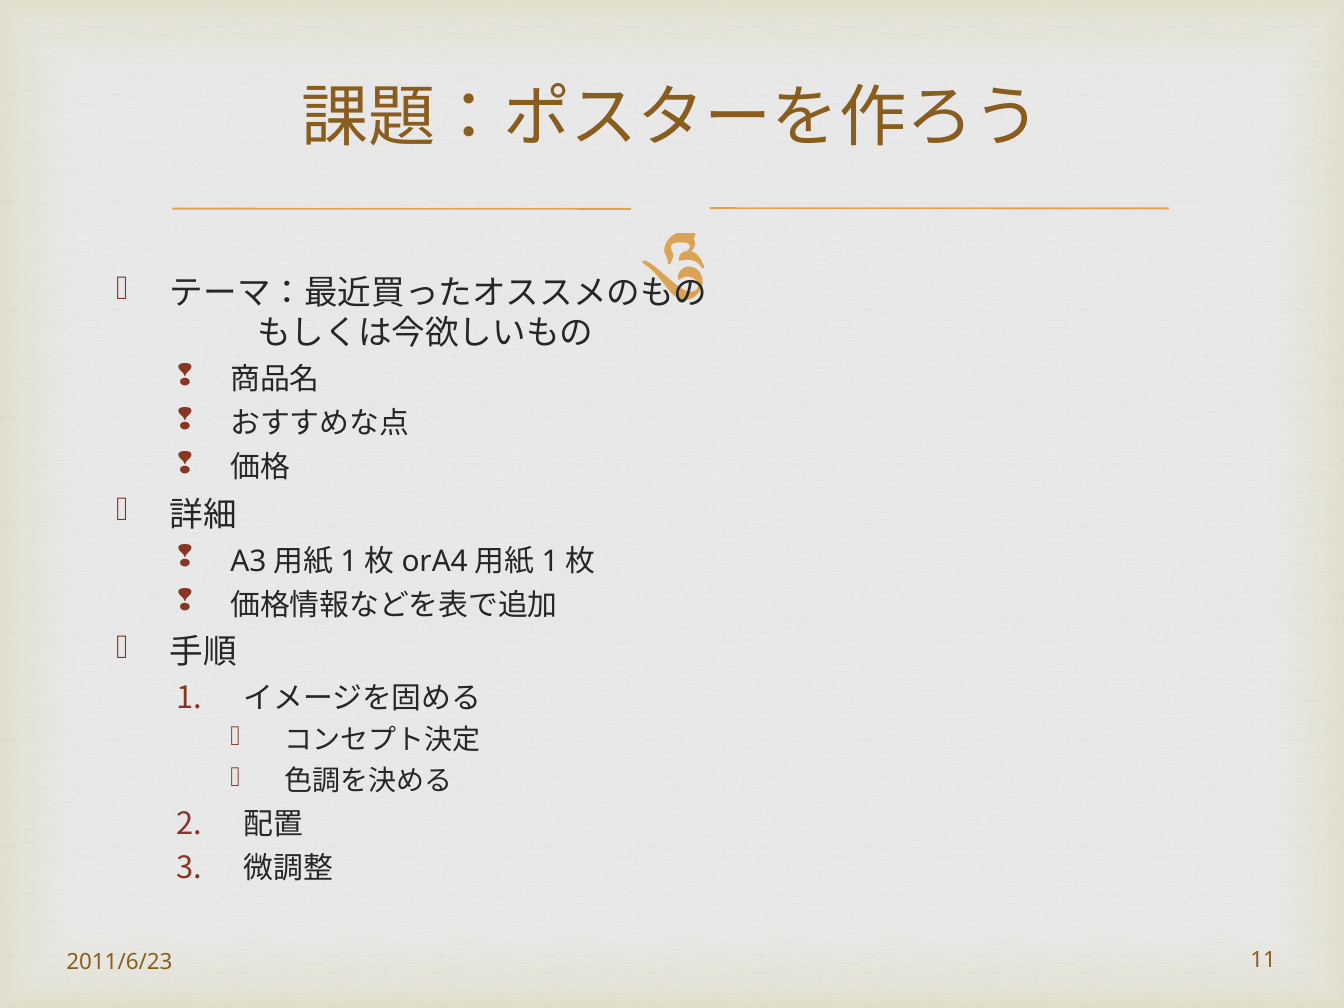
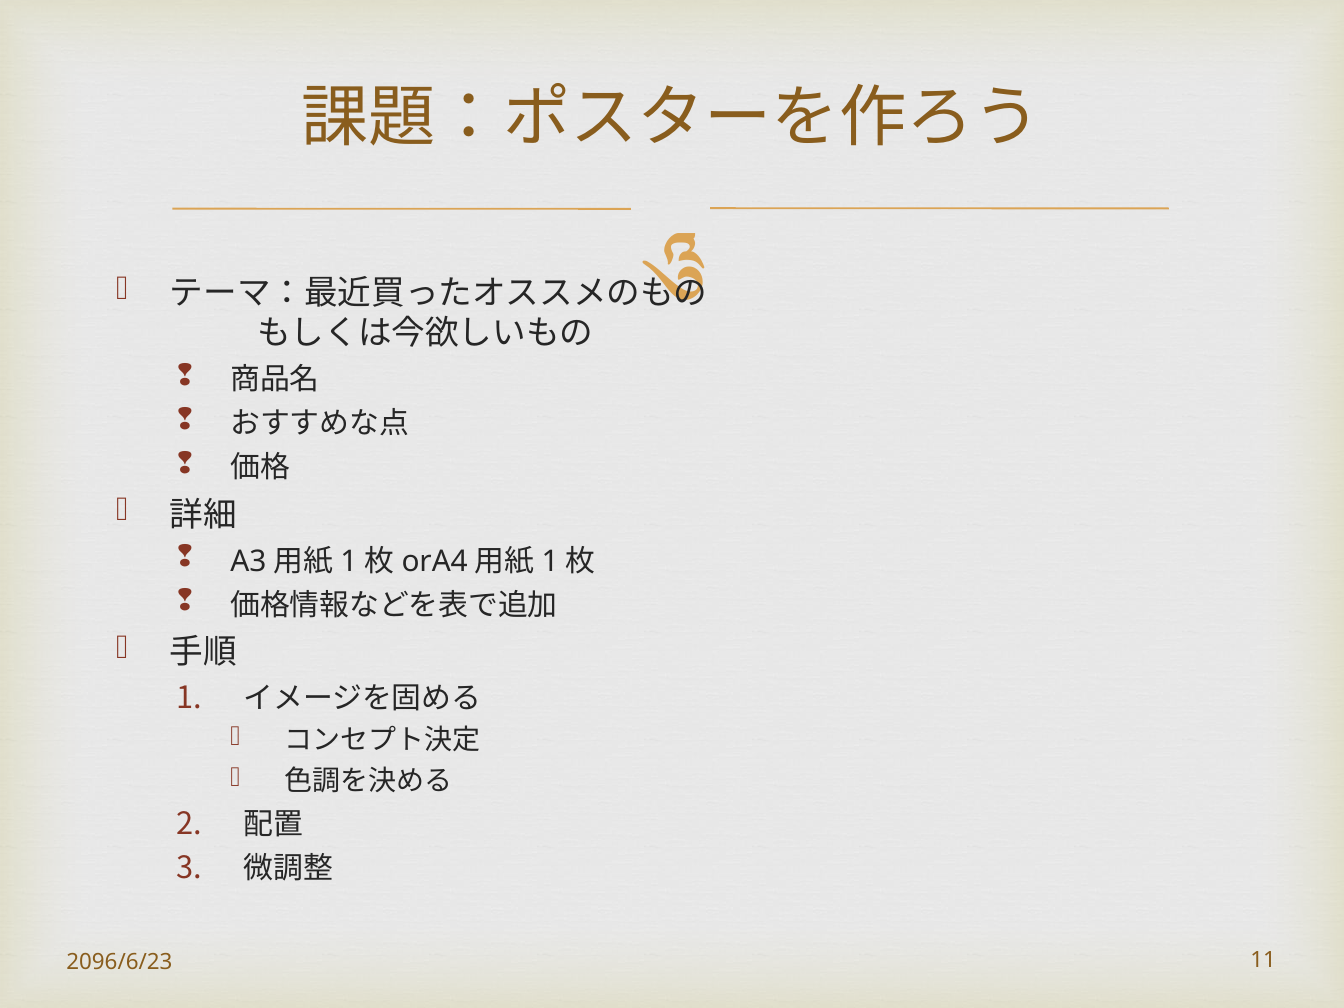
2011/6/23: 2011/6/23 -> 2096/6/23
